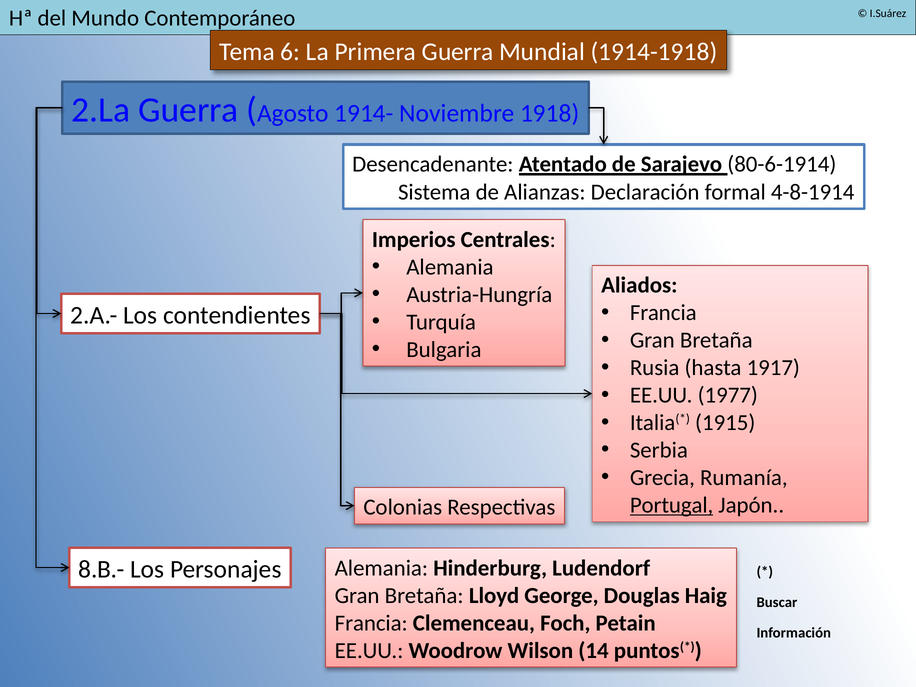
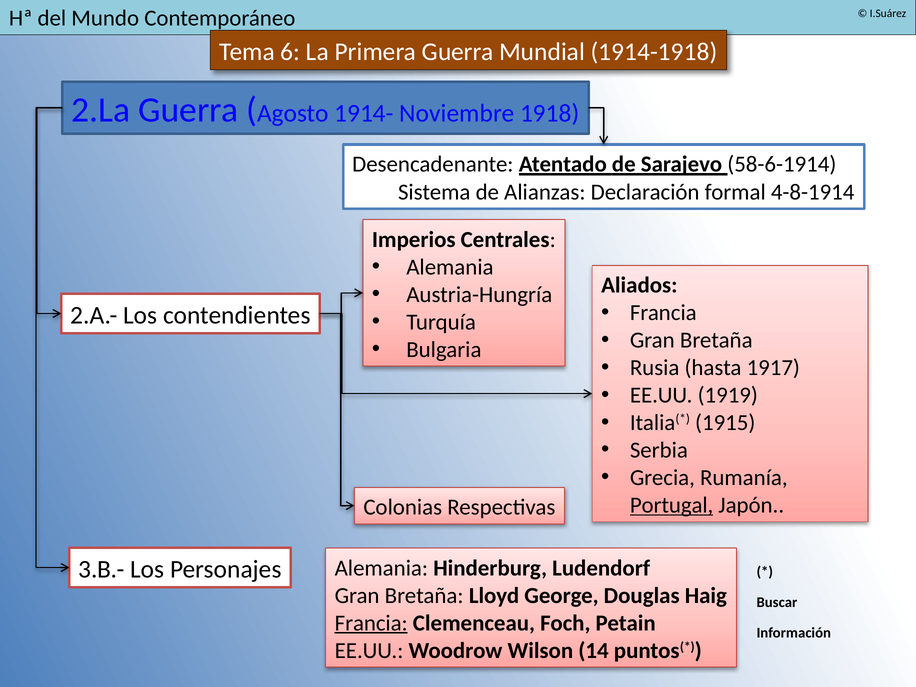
80-6-1914: 80-6-1914 -> 58-6-1914
1977: 1977 -> 1919
8.B.-: 8.B.- -> 3.B.-
Francia at (371, 623) underline: none -> present
